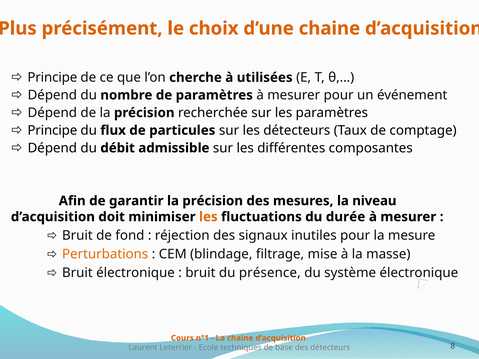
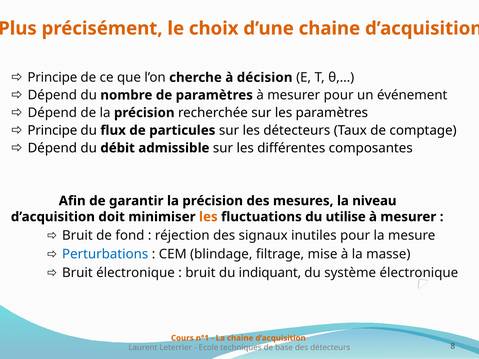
utilisées: utilisées -> décision
durée: durée -> utilise
Perturbations colour: orange -> blue
présence: présence -> indiquant
